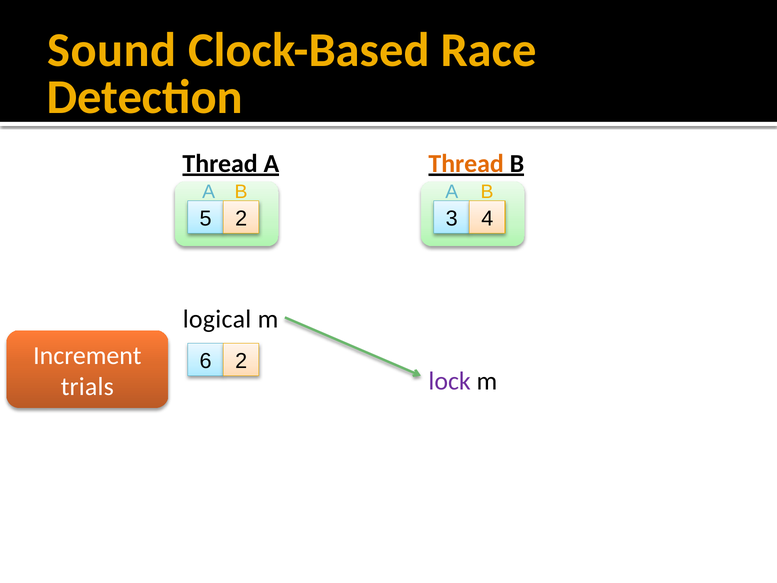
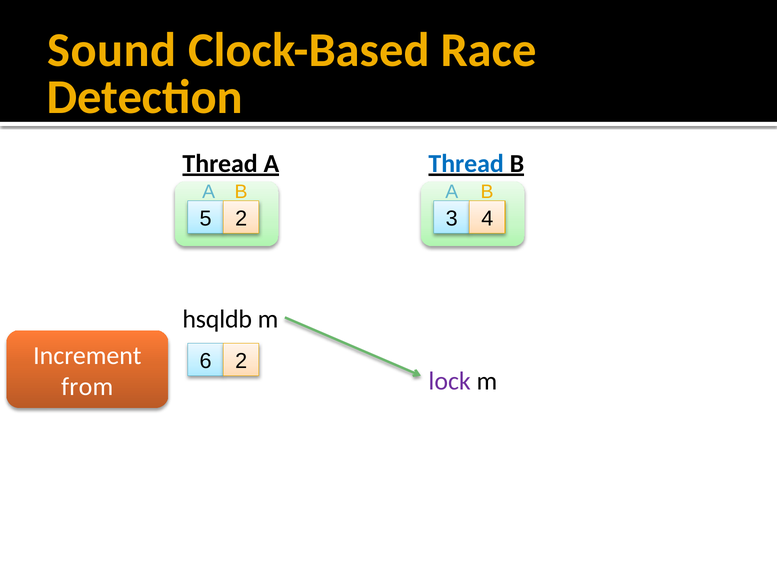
Thread at (466, 164) colour: orange -> blue
logical: logical -> hsqldb
trials: trials -> from
